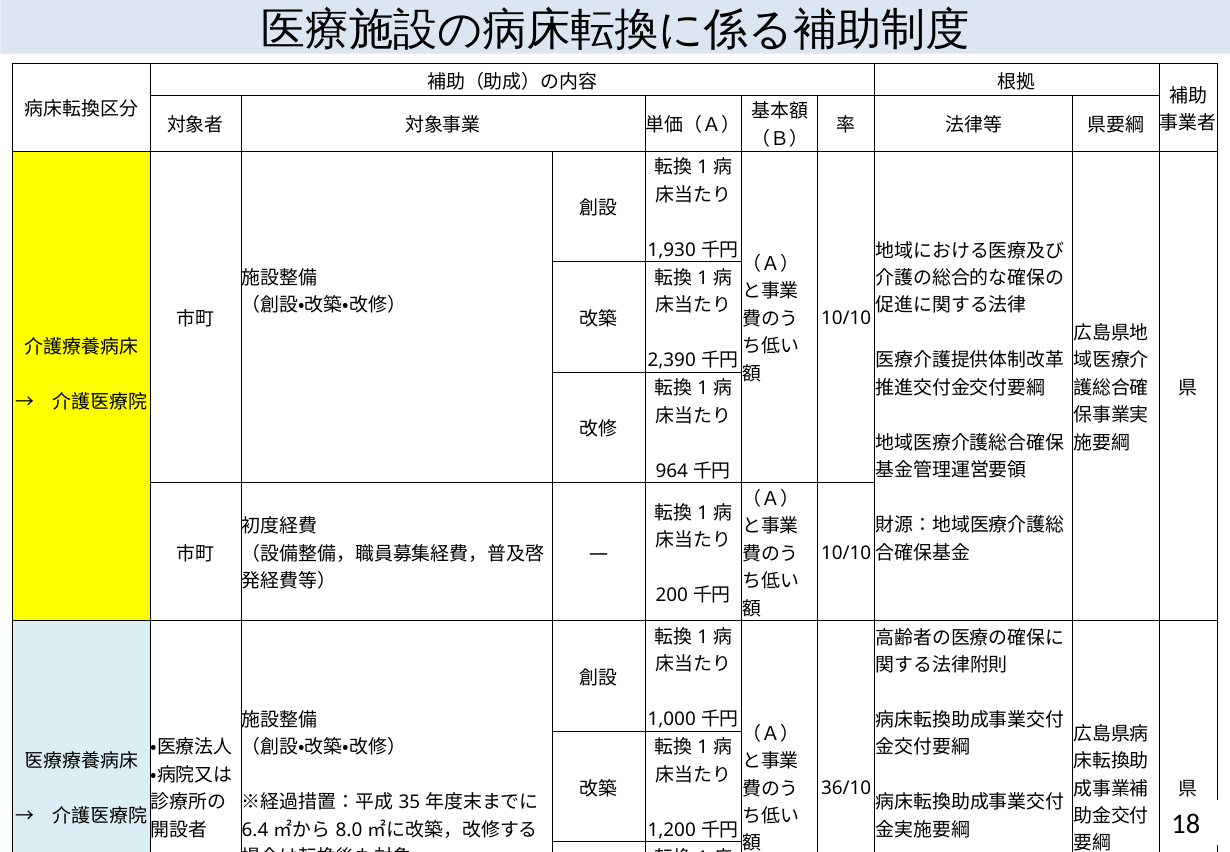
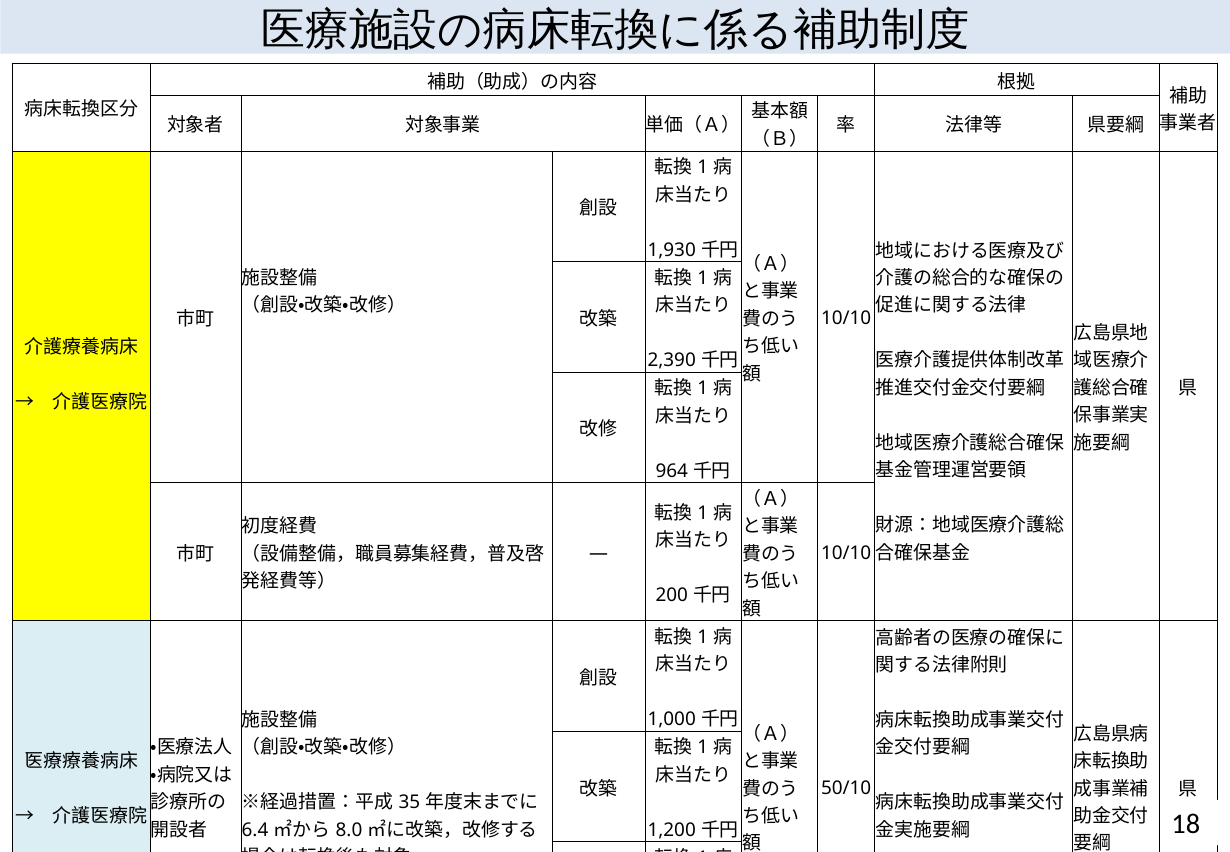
36/10: 36/10 -> 50/10
